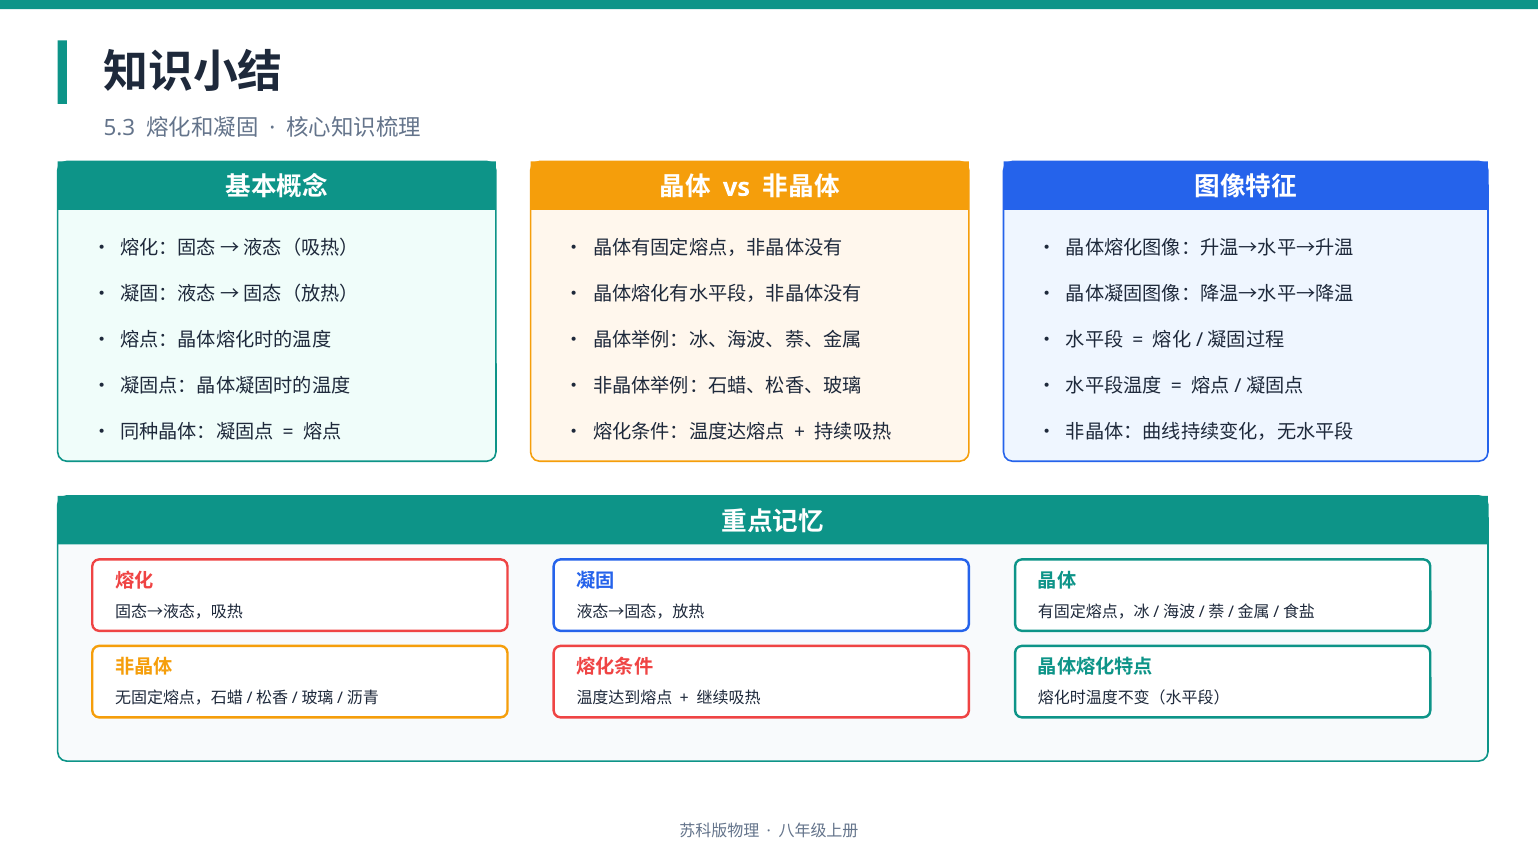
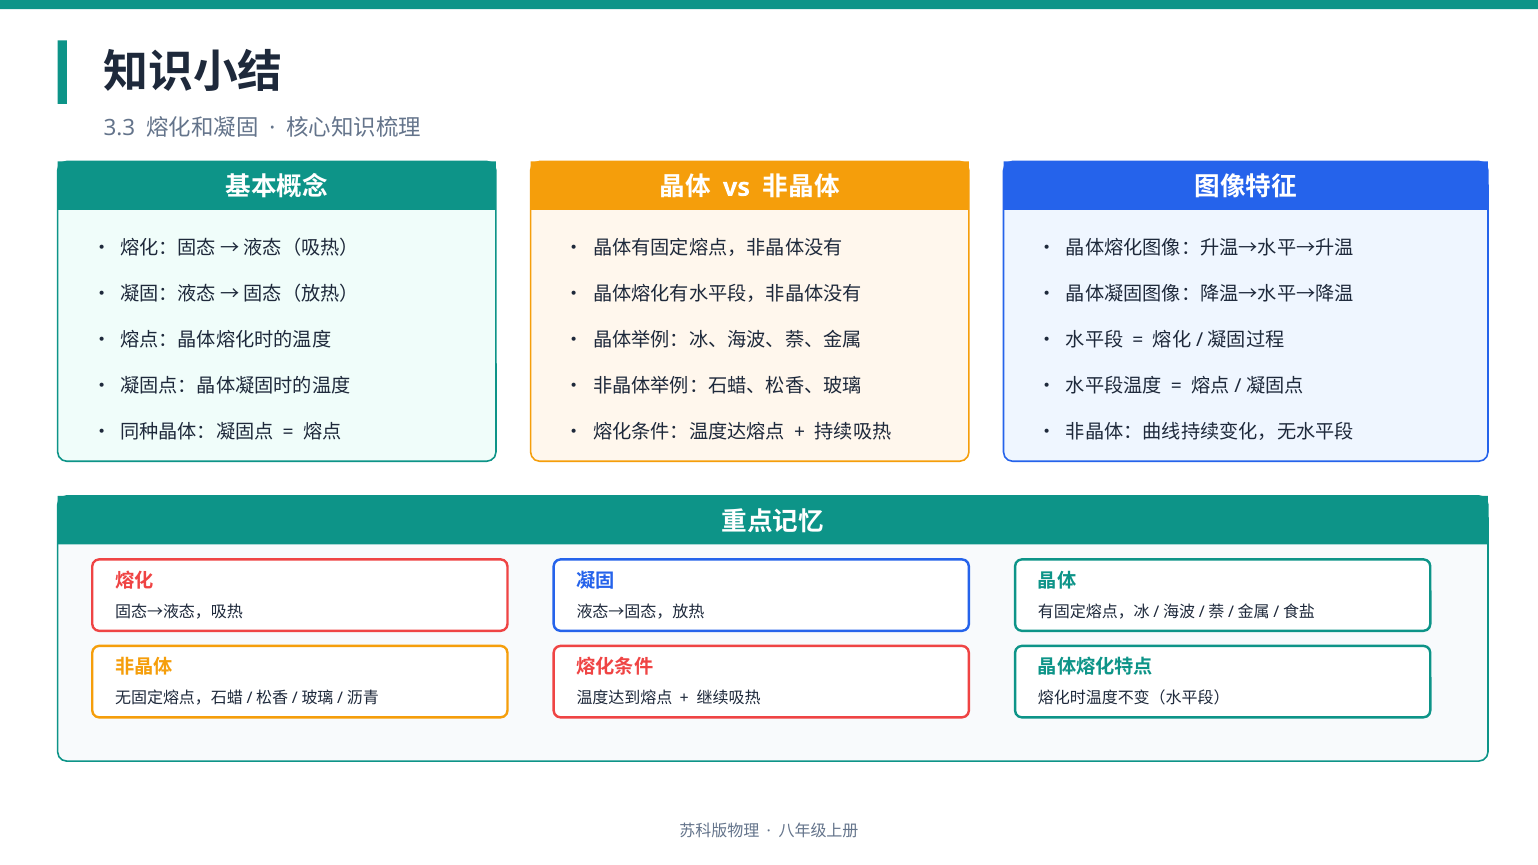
5.3: 5.3 -> 3.3
